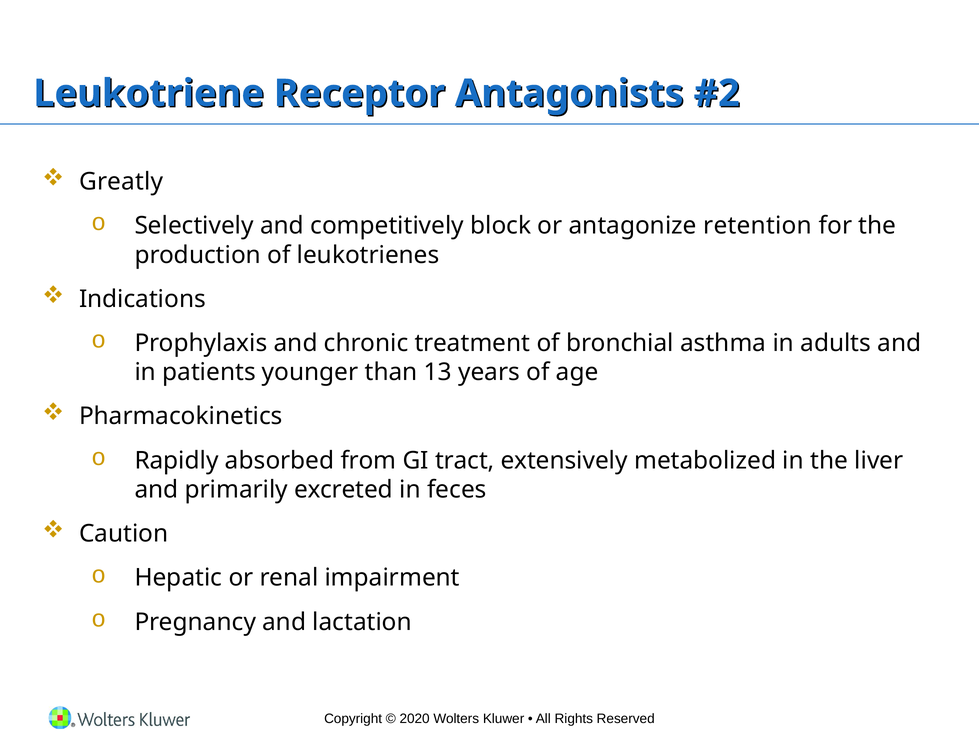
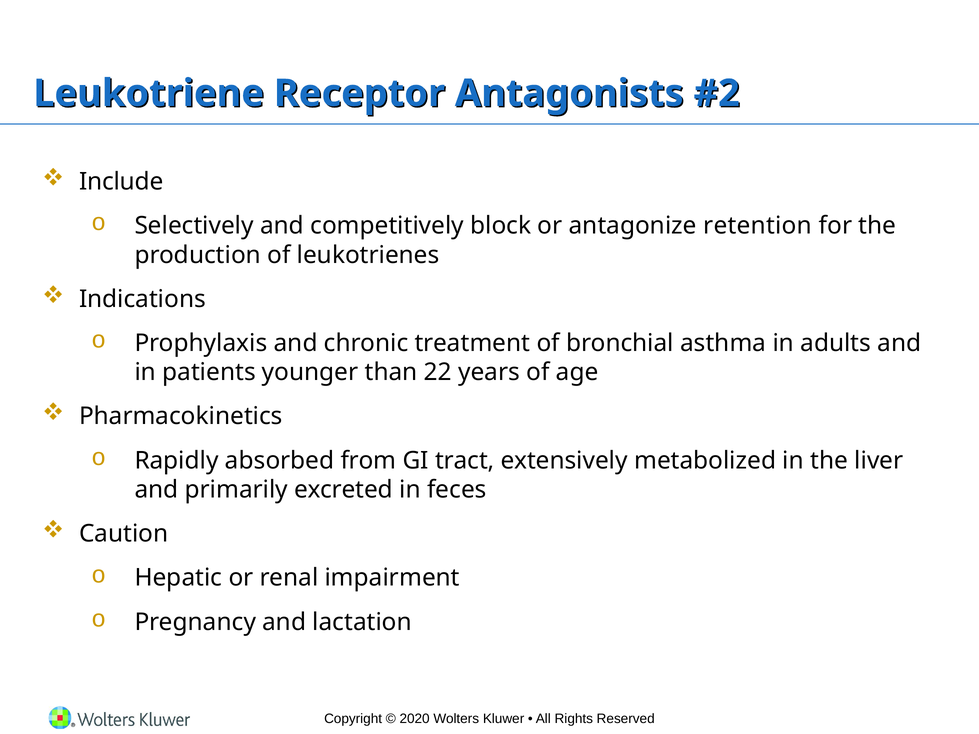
Greatly: Greatly -> Include
13: 13 -> 22
